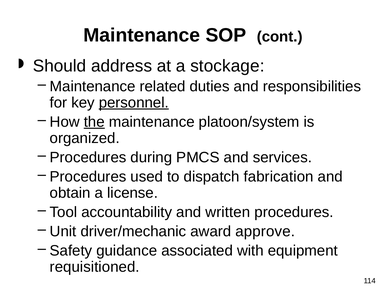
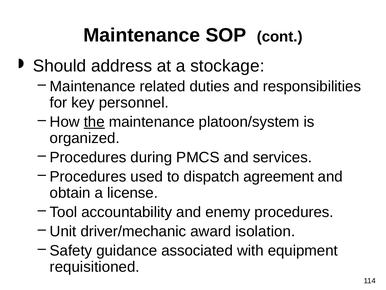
personnel underline: present -> none
fabrication: fabrication -> agreement
written: written -> enemy
approve: approve -> isolation
